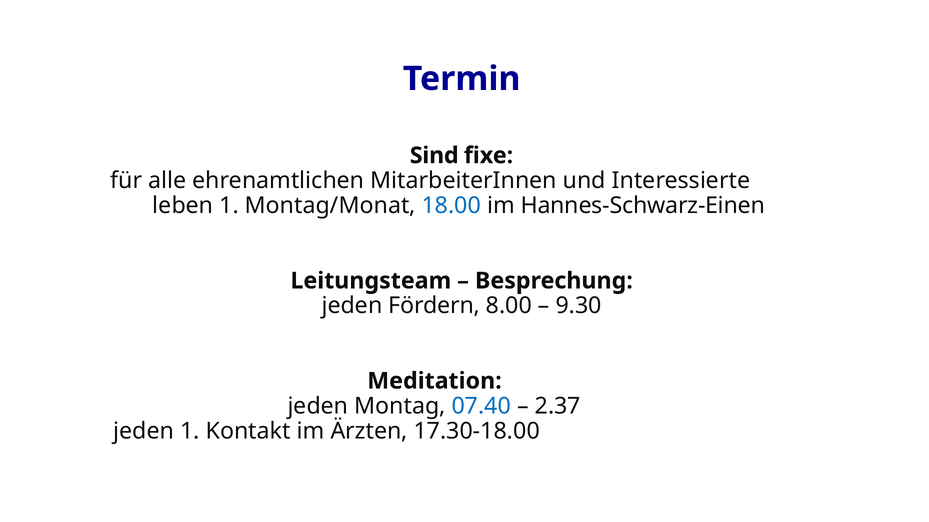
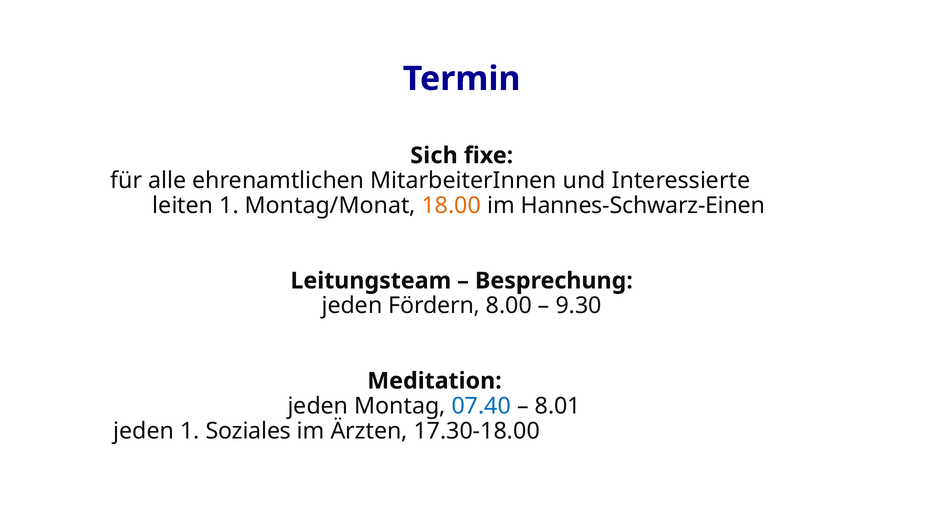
Sind: Sind -> Sich
leben: leben -> leiten
18.00 colour: blue -> orange
2.37: 2.37 -> 8.01
Kontakt: Kontakt -> Soziales
